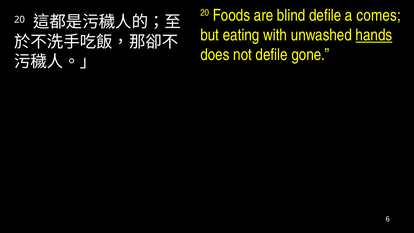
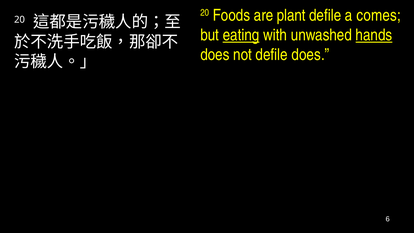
blind: blind -> plant
eating underline: none -> present
defile gone: gone -> does
